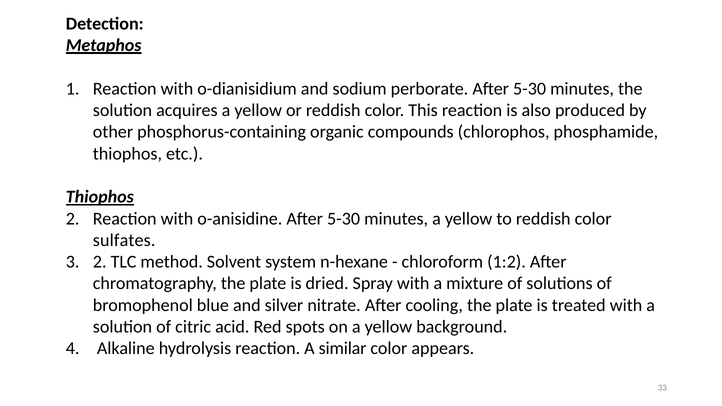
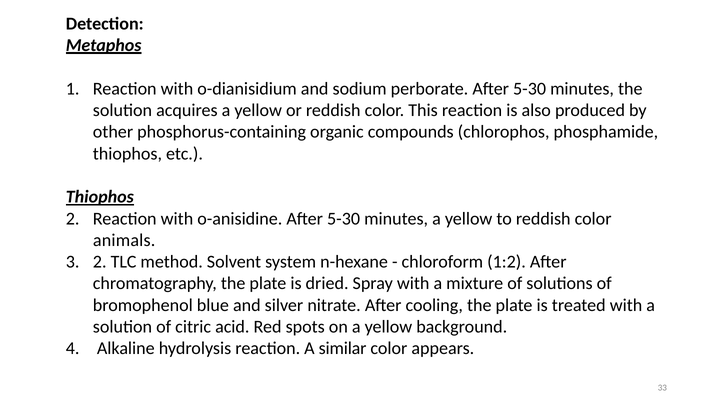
sulfates: sulfates -> animals
